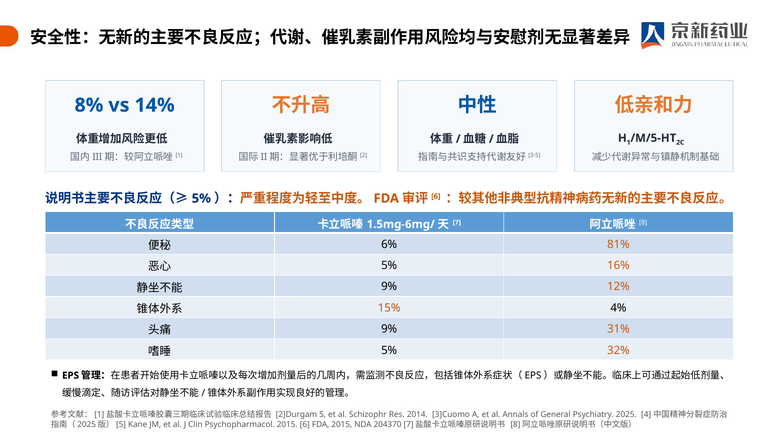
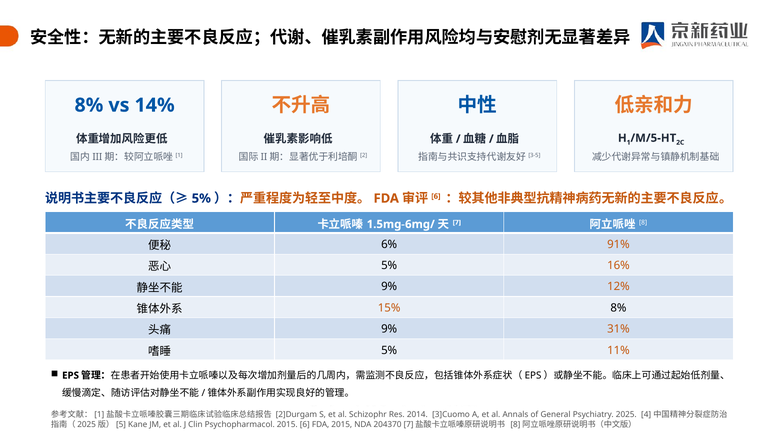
81%: 81% -> 91%
15% 4%: 4% -> 8%
32%: 32% -> 11%
